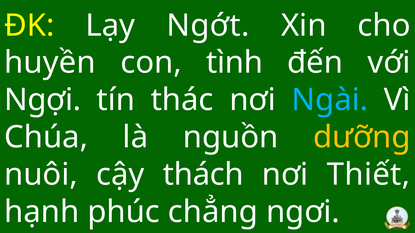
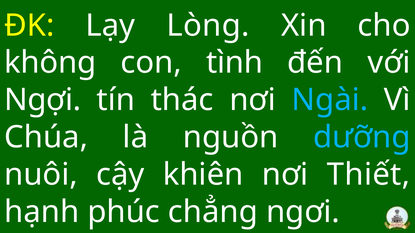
Ngớt: Ngớt -> Lòng
huyền: huyền -> không
dưỡng colour: yellow -> light blue
thách: thách -> khiên
